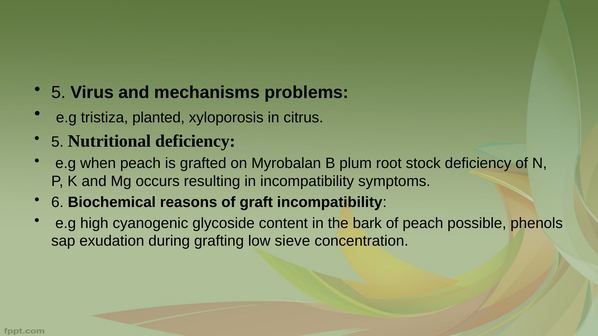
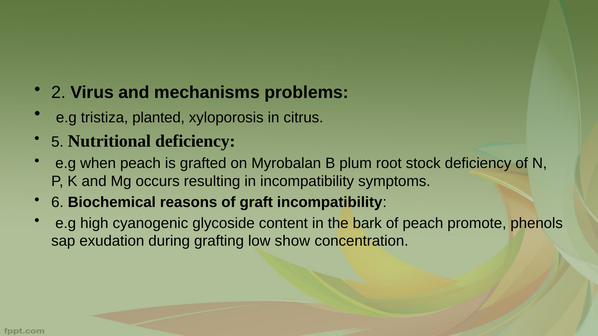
5 at (58, 92): 5 -> 2
possible: possible -> promote
sieve: sieve -> show
